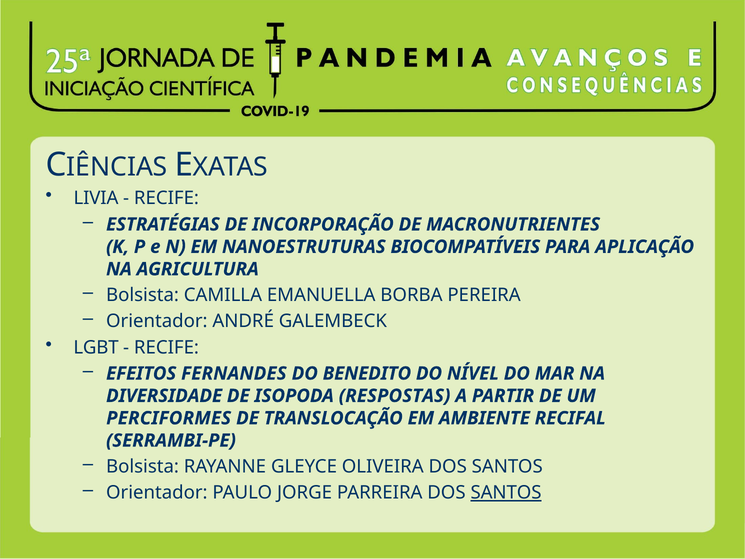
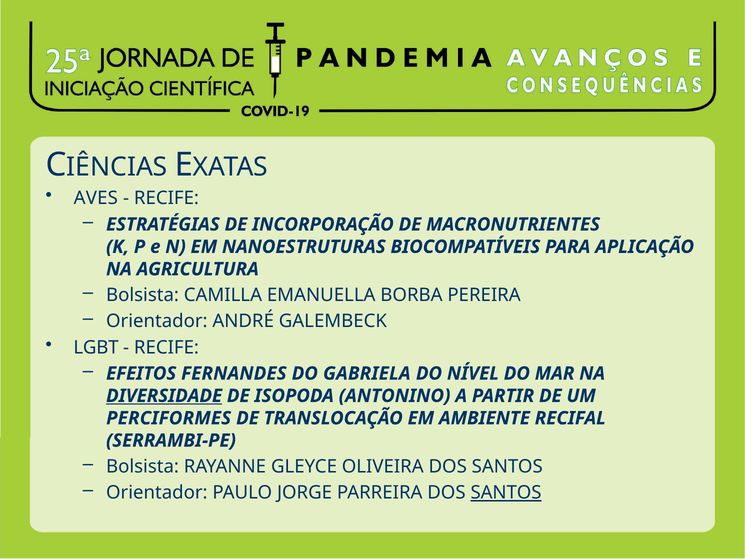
LIVIA: LIVIA -> AVES
BENEDITO: BENEDITO -> GABRIELA
DIVERSIDADE underline: none -> present
RESPOSTAS: RESPOSTAS -> ANTONINO
